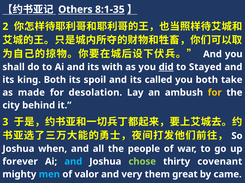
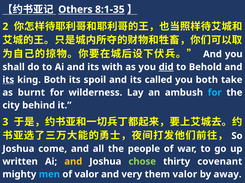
Stayed: Stayed -> Behold
its at (8, 80) underline: none -> present
made: made -> burnt
desolation: desolation -> wilderness
for at (215, 93) colour: yellow -> light blue
when: when -> come
forever: forever -> written
and at (73, 162) colour: light blue -> yellow
them great: great -> valor
came: came -> away
